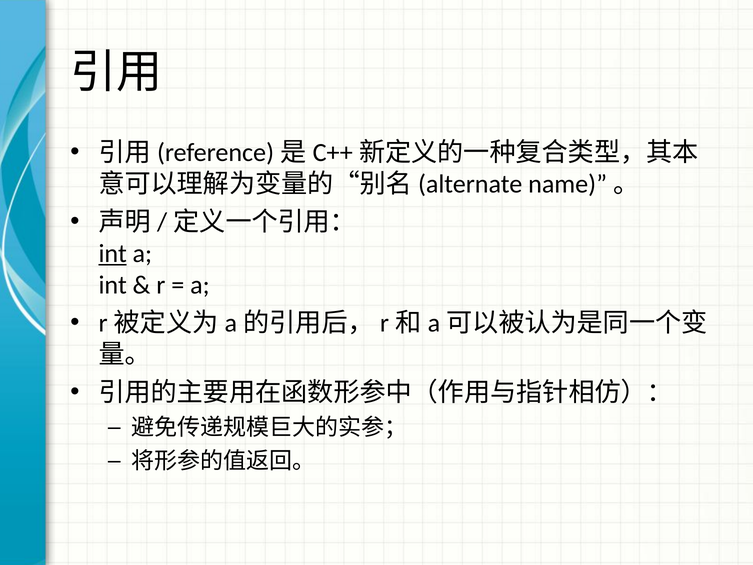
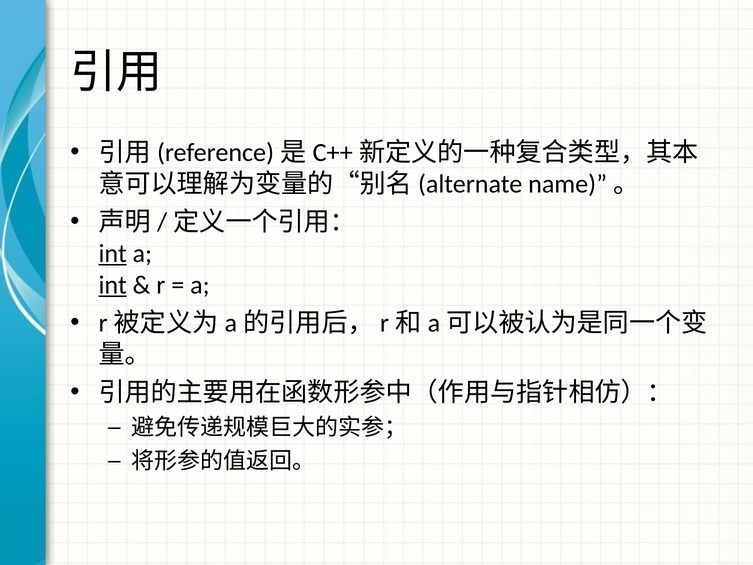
int at (113, 285) underline: none -> present
